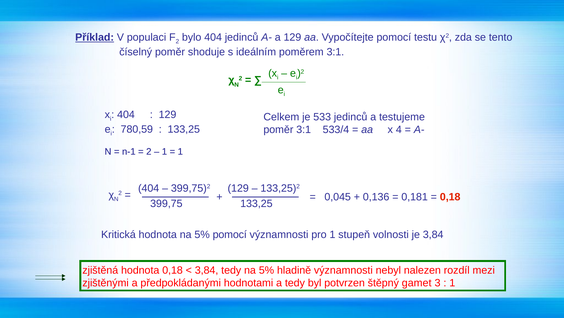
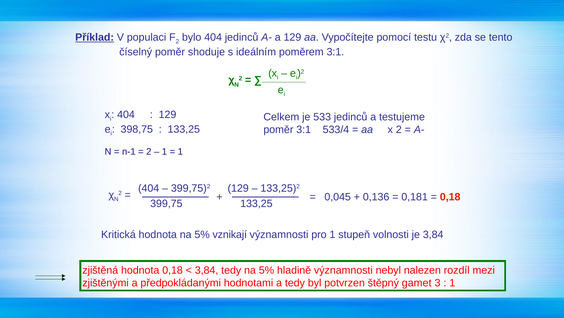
780,59: 780,59 -> 398,75
x 4: 4 -> 2
5% pomocí: pomocí -> vznikají
